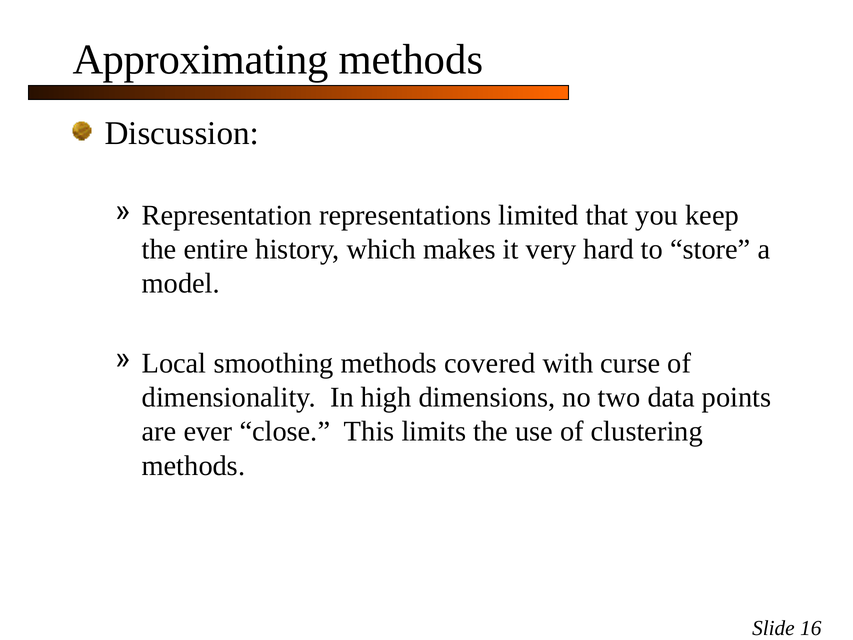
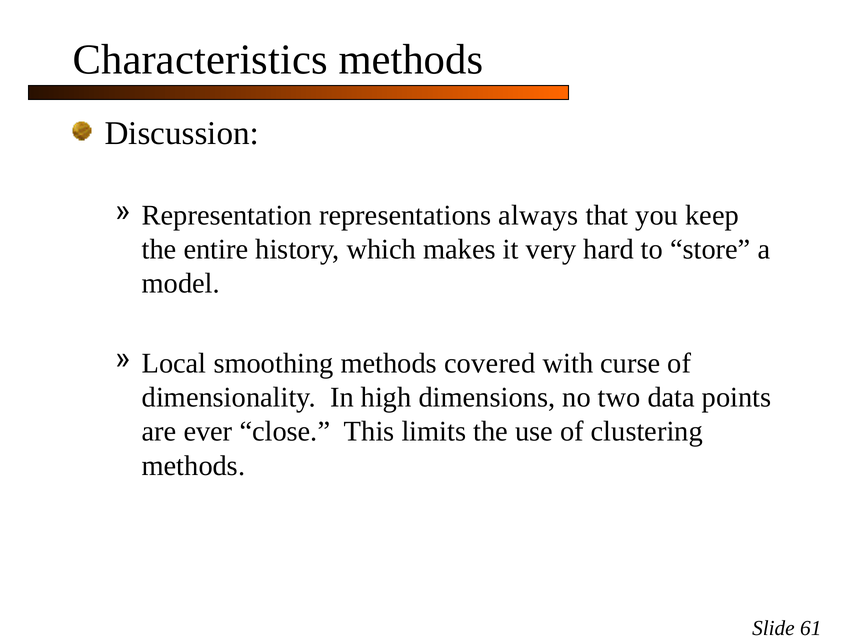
Approximating: Approximating -> Characteristics
limited: limited -> always
16: 16 -> 61
